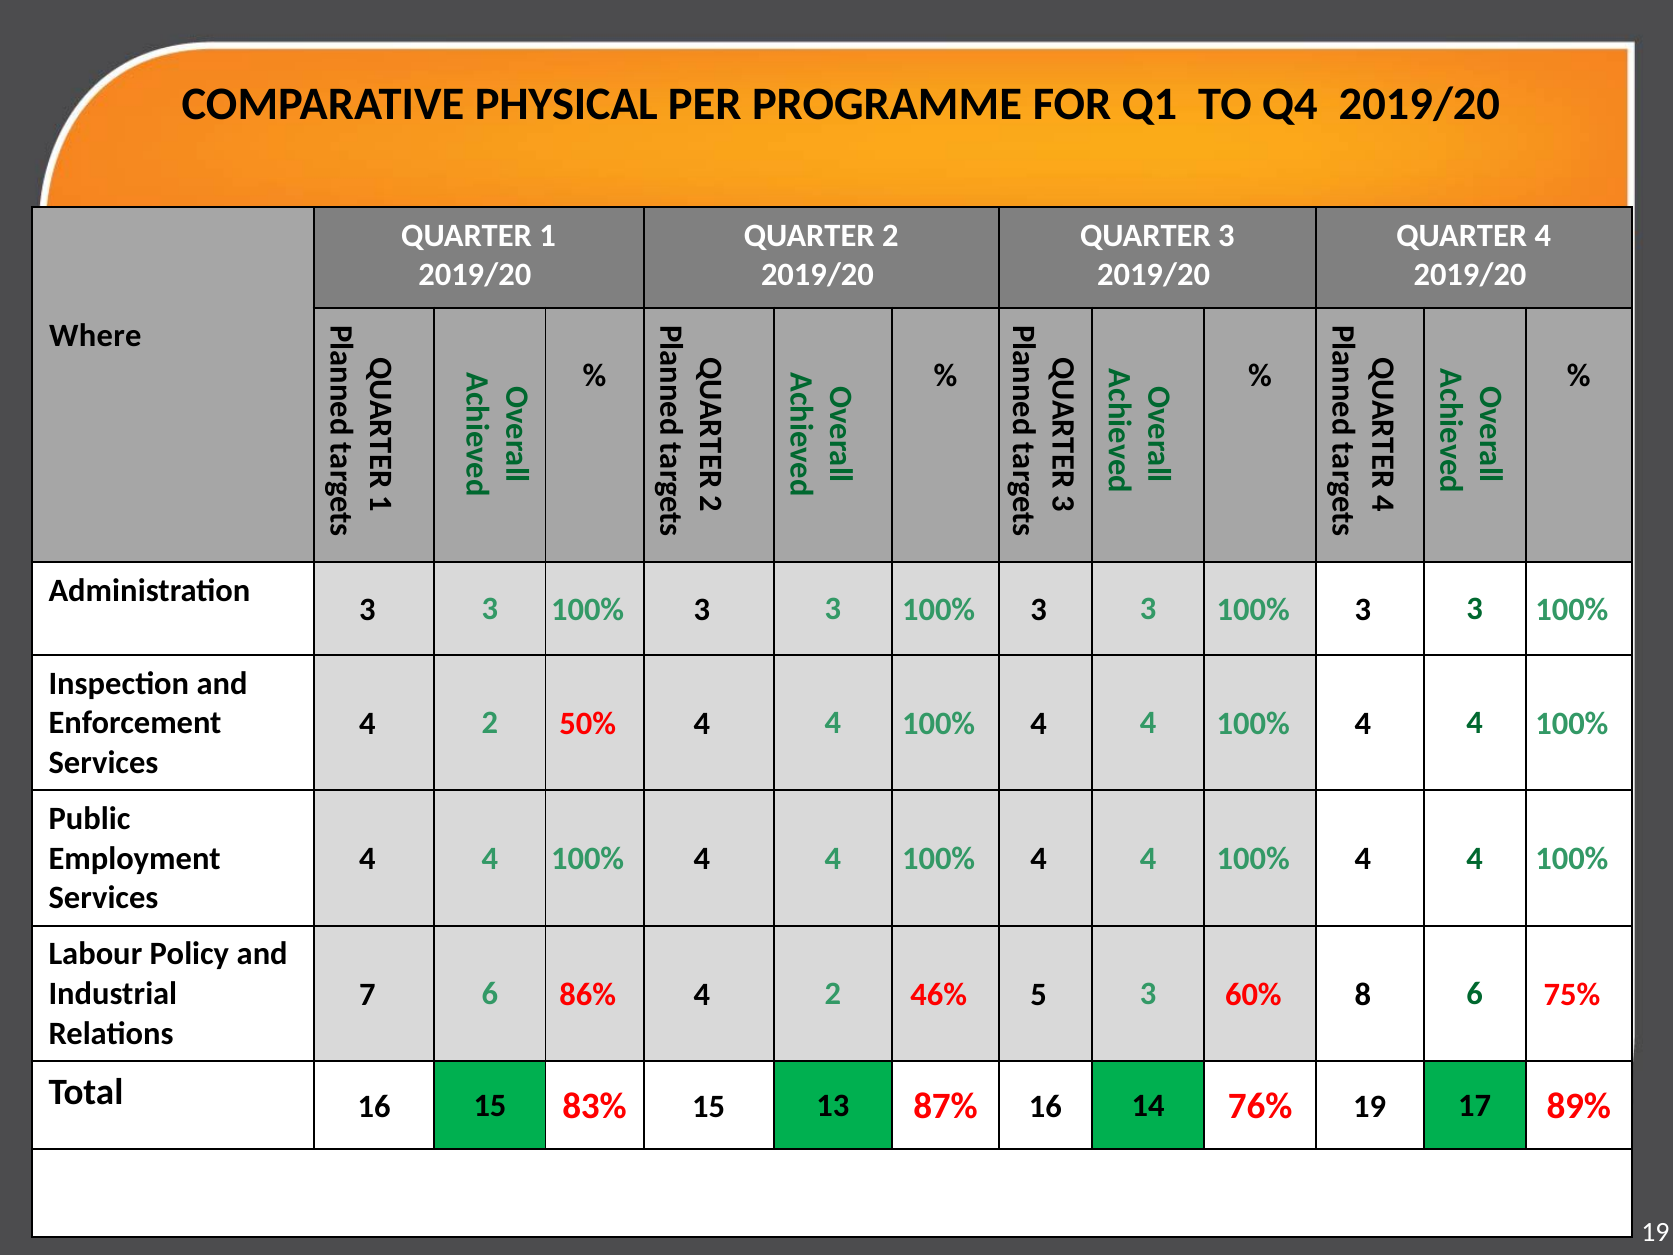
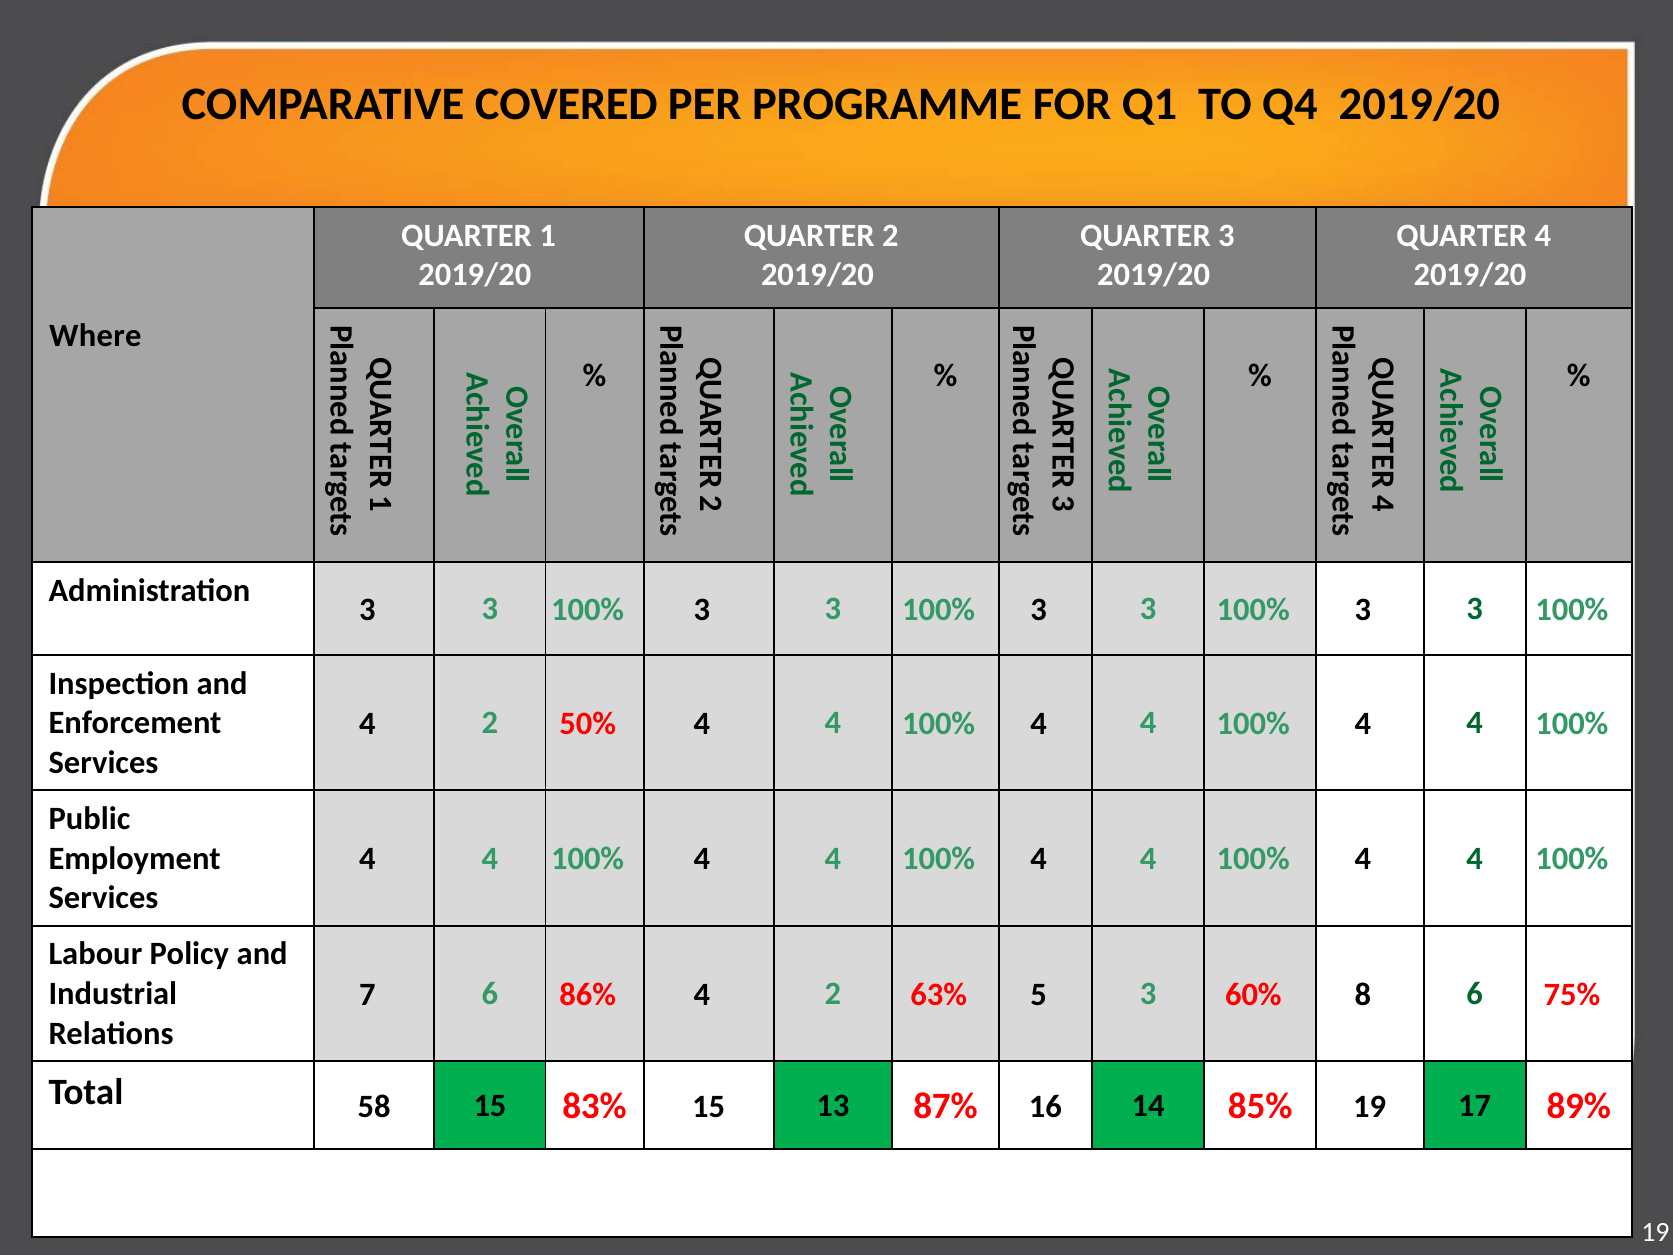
PHYSICAL: PHYSICAL -> COVERED
46%: 46% -> 63%
Total 16: 16 -> 58
76%: 76% -> 85%
